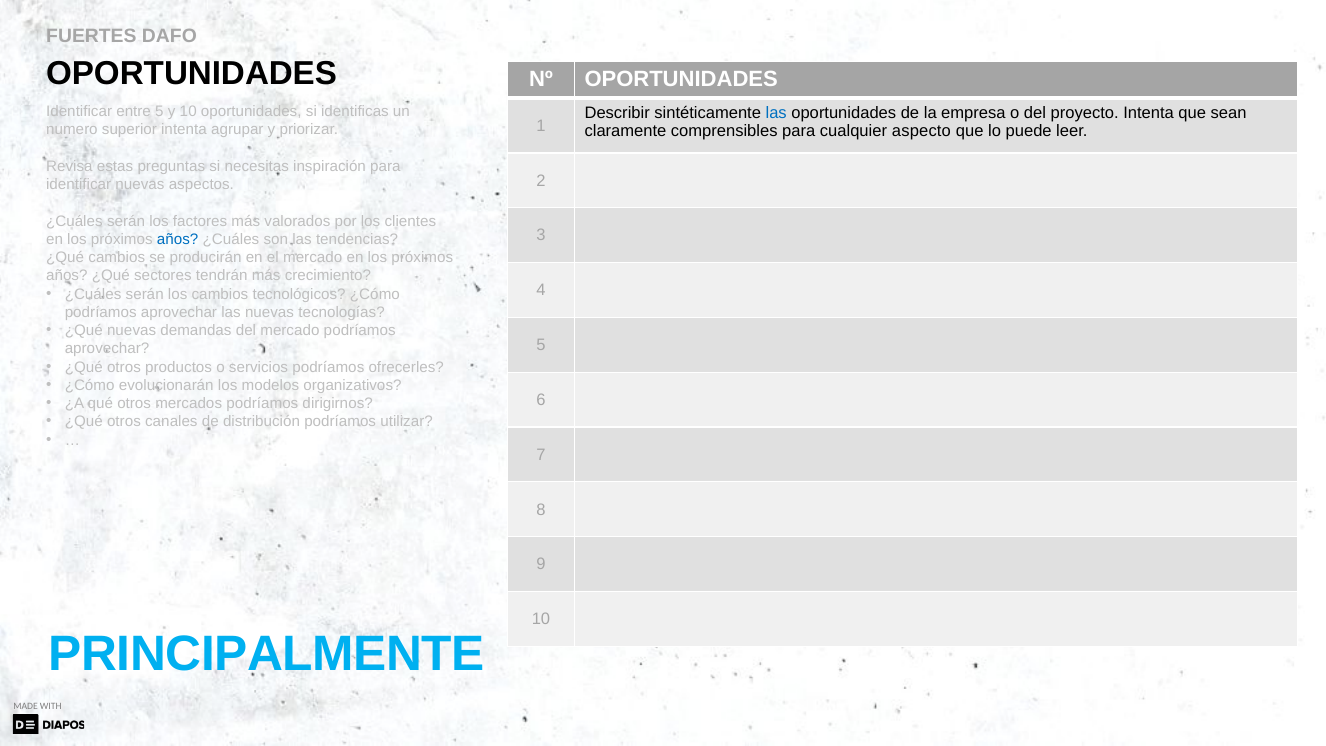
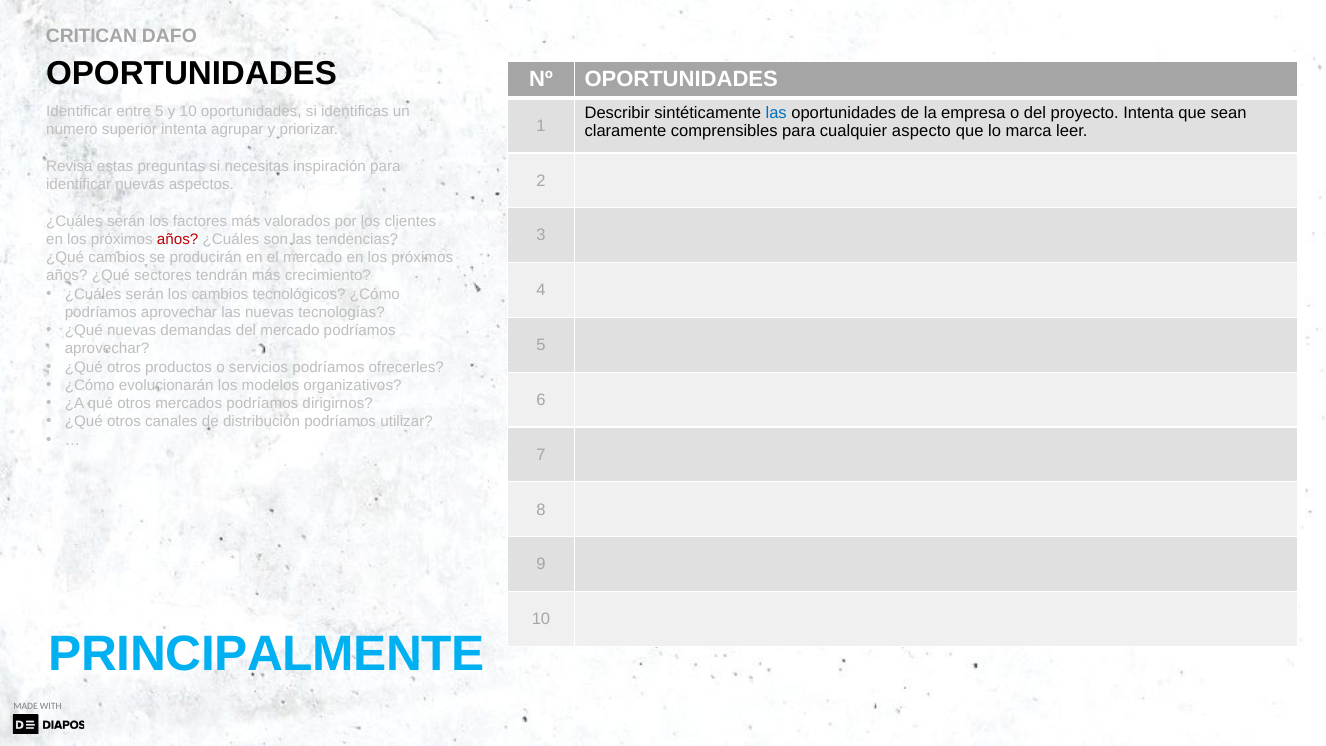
FUERTES: FUERTES -> CRITICAN
puede: puede -> marca
años at (178, 239) colour: blue -> red
